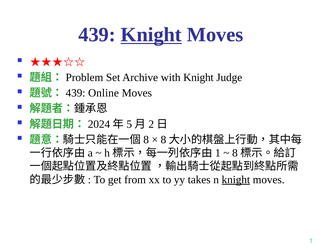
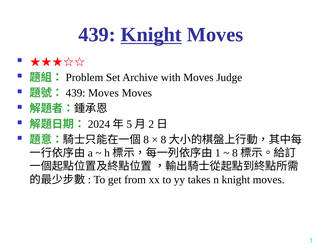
with Knight: Knight -> Moves
Online at (103, 93): Online -> Moves
knight at (236, 179) underline: present -> none
